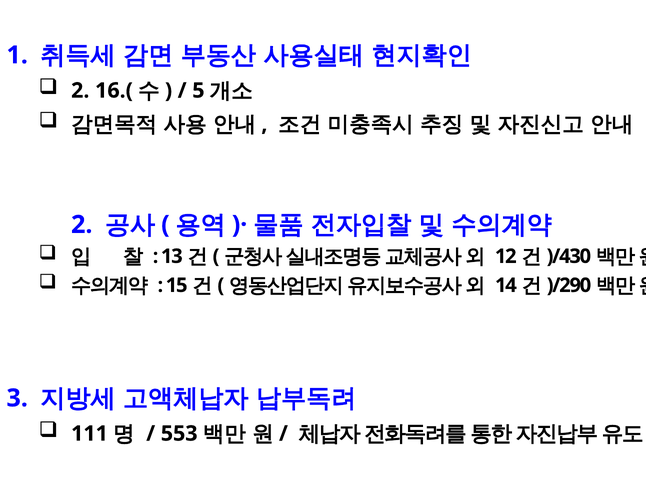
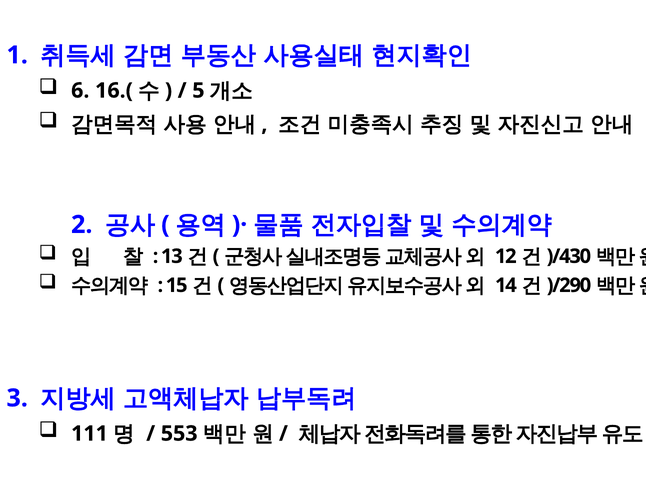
2 at (80, 91): 2 -> 6
